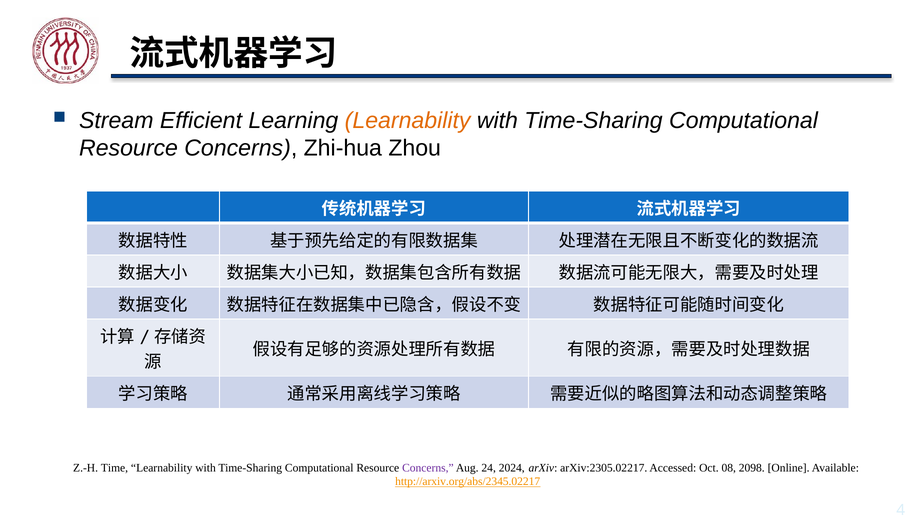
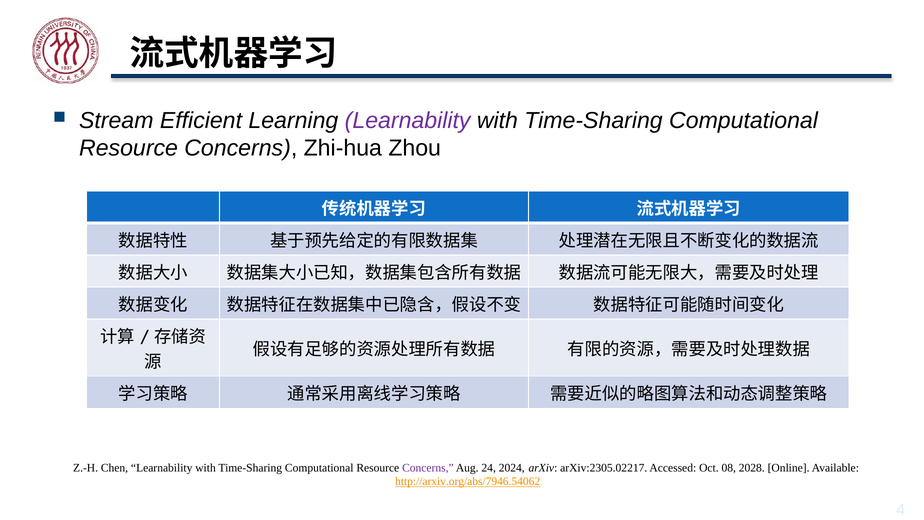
Learnability at (408, 121) colour: orange -> purple
Time: Time -> Chen
2098: 2098 -> 2028
http://arxiv.org/abs/2345.02217: http://arxiv.org/abs/2345.02217 -> http://arxiv.org/abs/7946.54062
